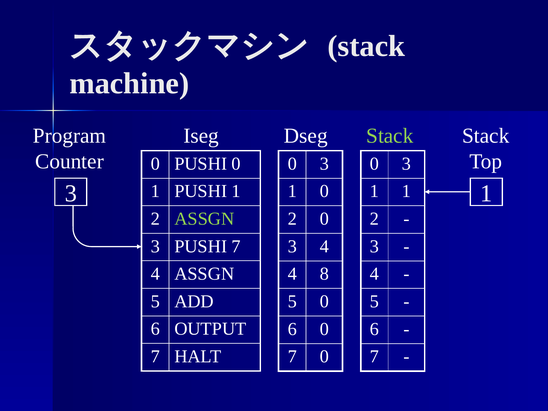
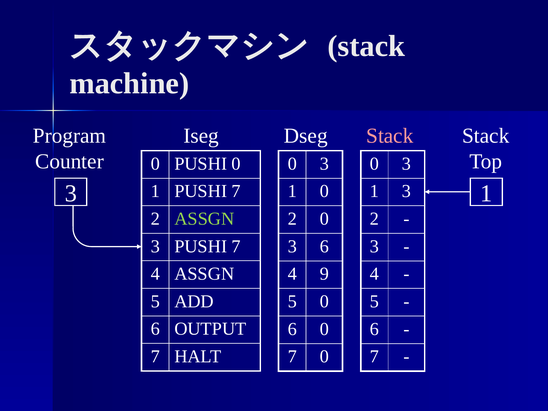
Stack at (390, 136) colour: light green -> pink
1 PUSHI 1: 1 -> 7
1 1: 1 -> 3
3 4: 4 -> 6
8: 8 -> 9
